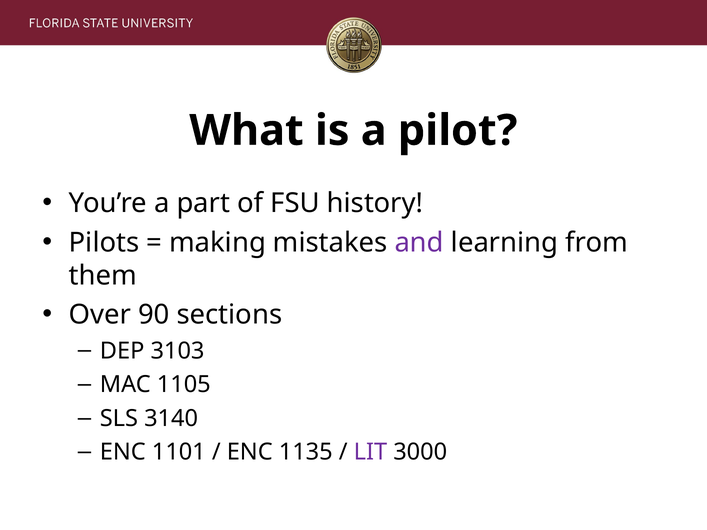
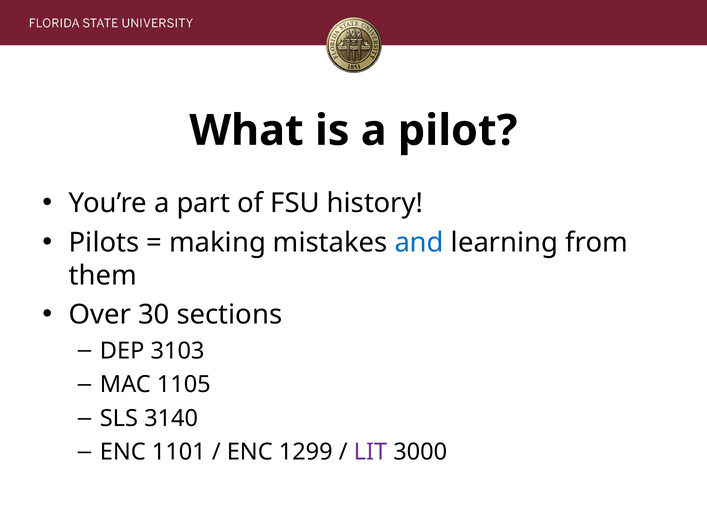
and colour: purple -> blue
90: 90 -> 30
1135: 1135 -> 1299
